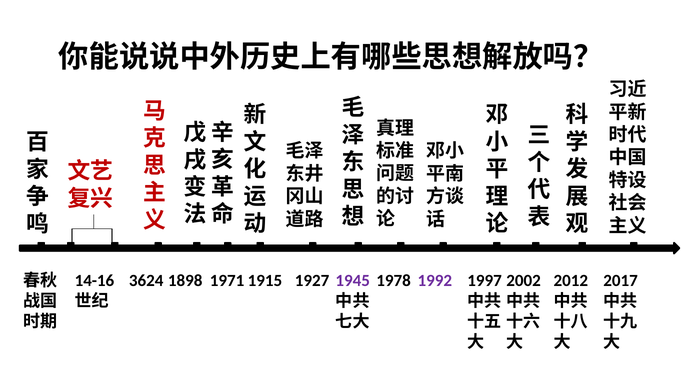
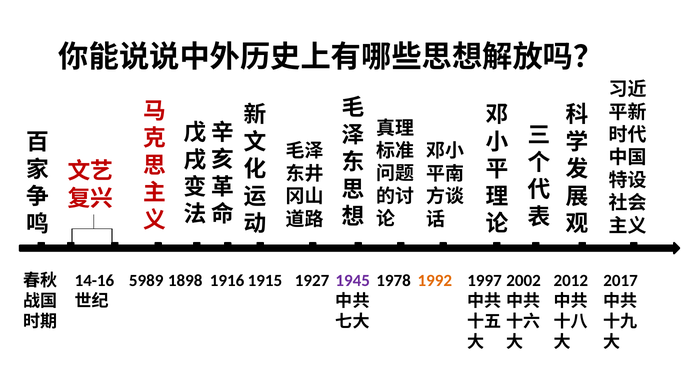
3624: 3624 -> 5989
1971: 1971 -> 1916
1992 colour: purple -> orange
